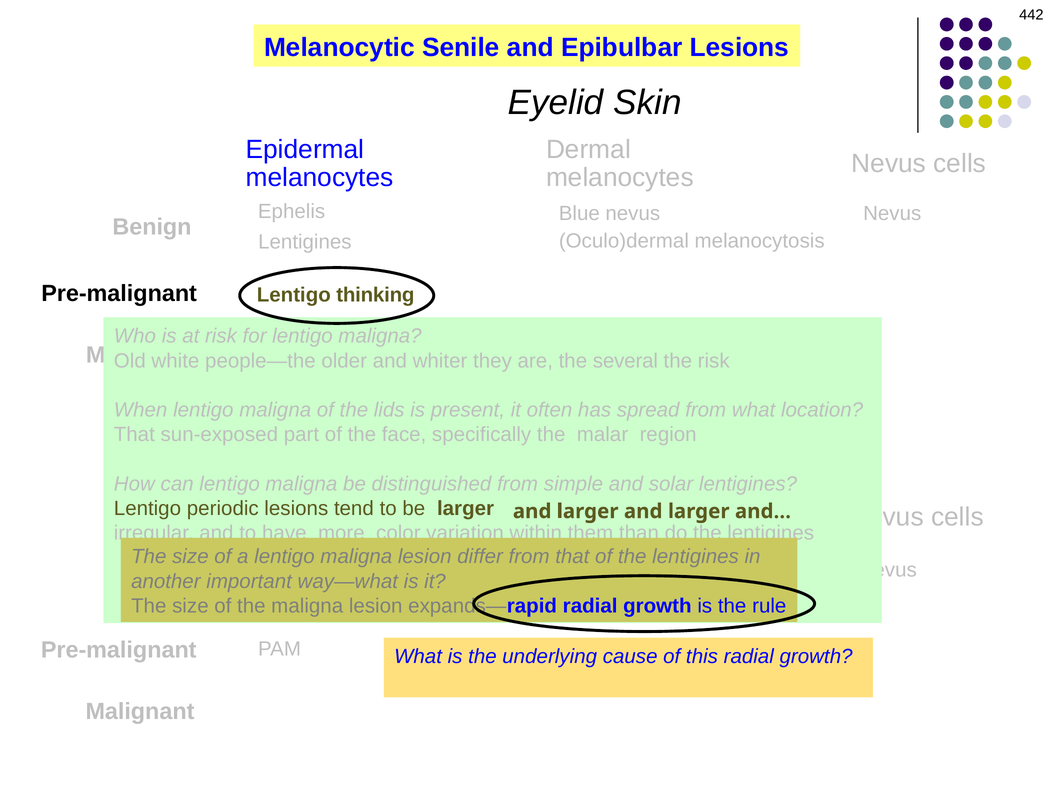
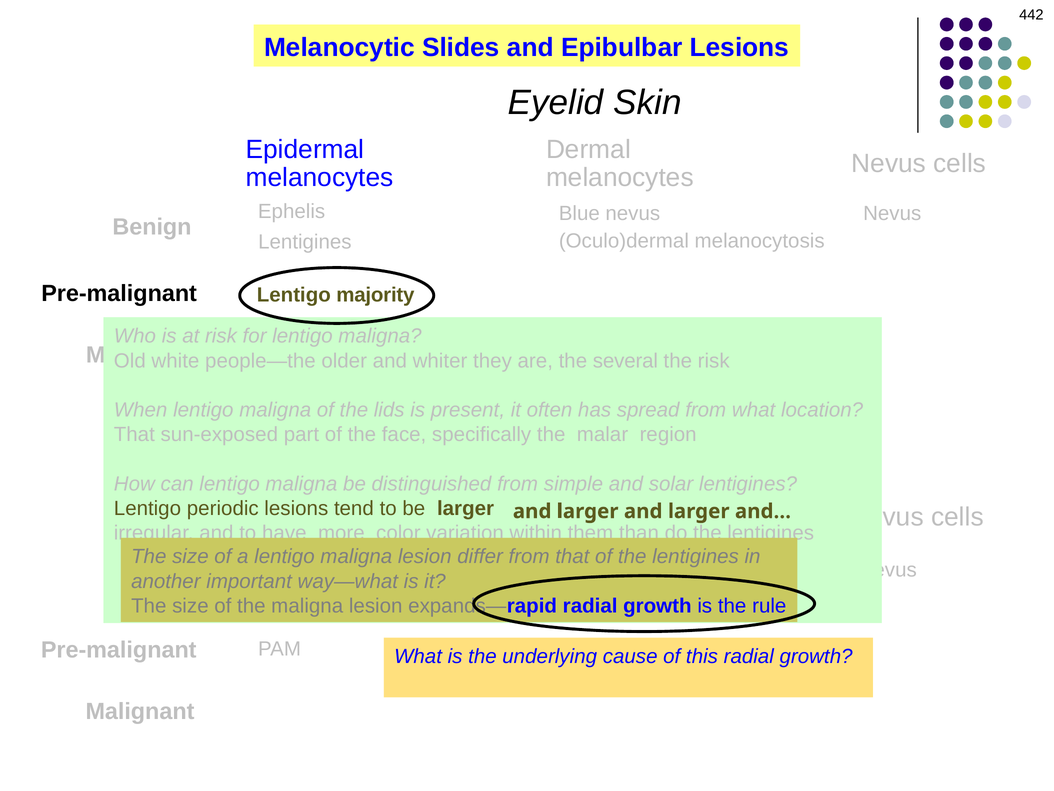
Senile: Senile -> Slides
thinking: thinking -> majority
